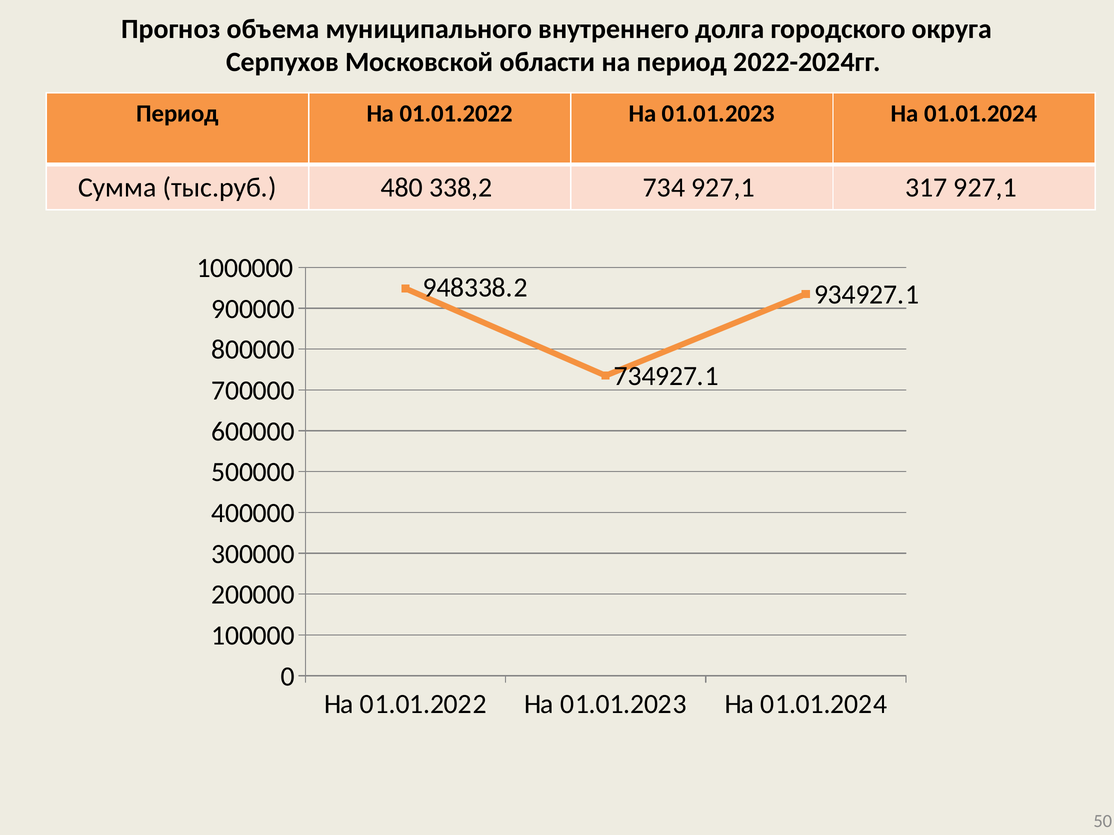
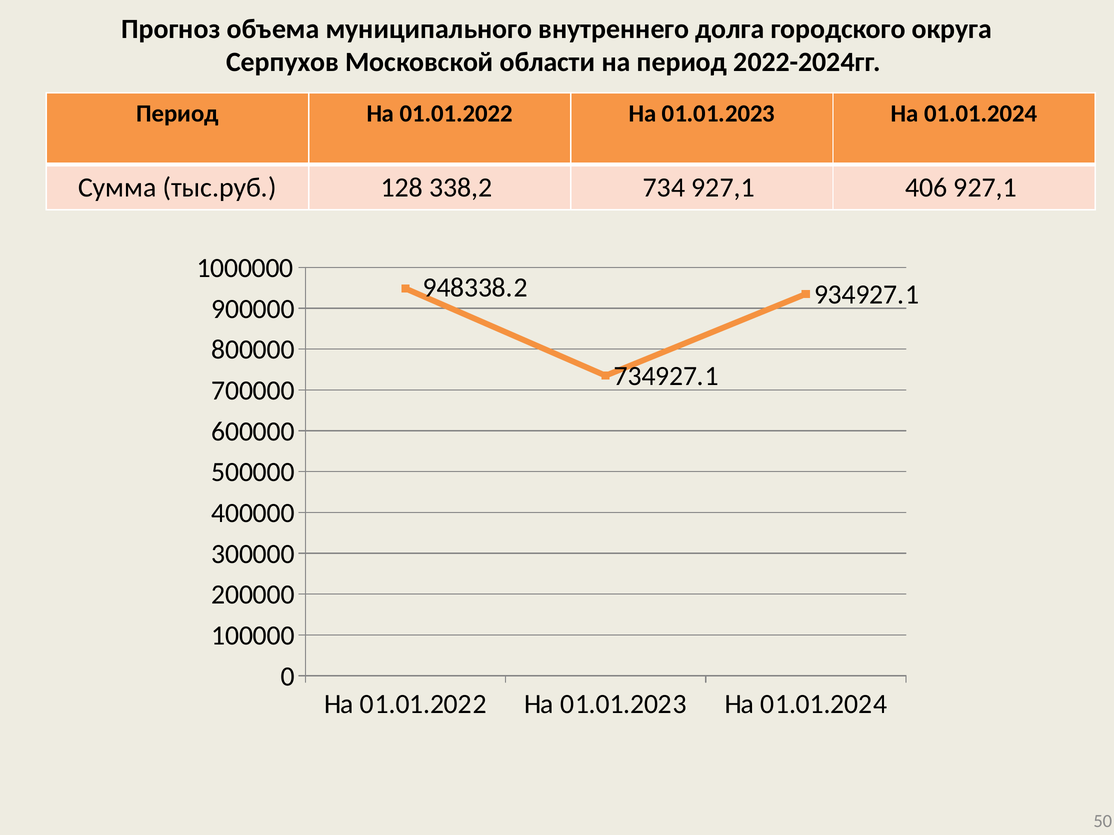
480: 480 -> 128
317: 317 -> 406
